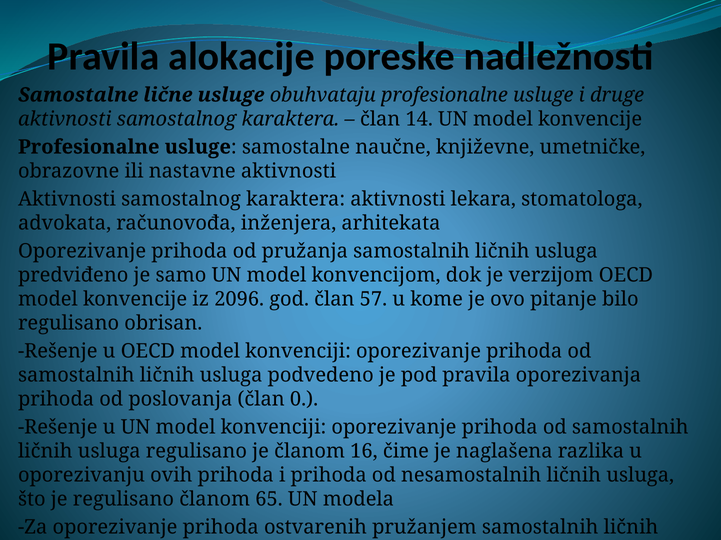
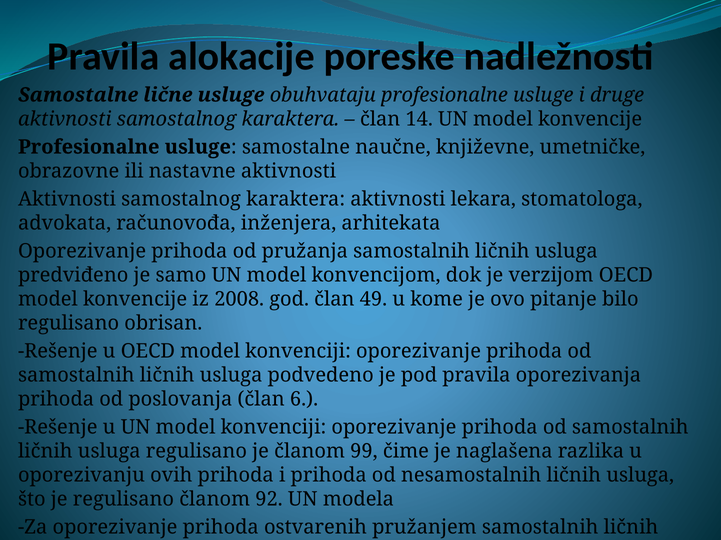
2096: 2096 -> 2008
57: 57 -> 49
0: 0 -> 6
16: 16 -> 99
65: 65 -> 92
